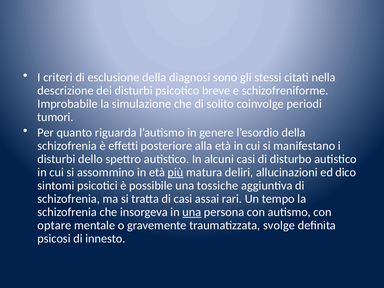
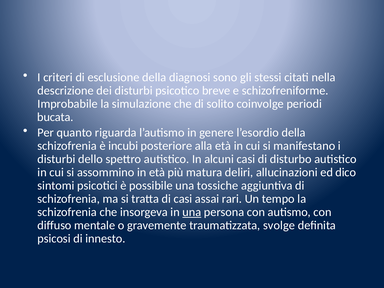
tumori: tumori -> bucata
effetti: effetti -> incubi
più underline: present -> none
optare: optare -> diffuso
